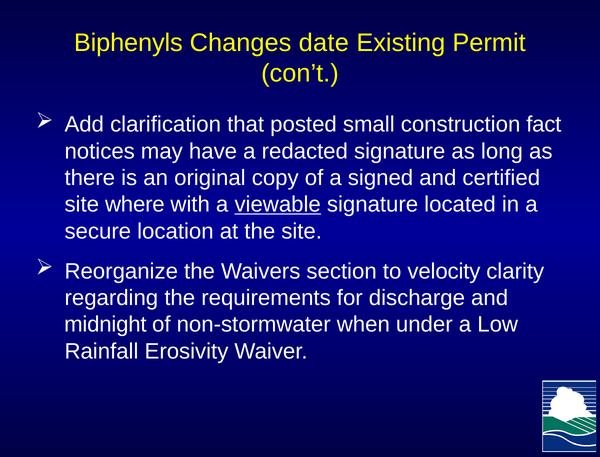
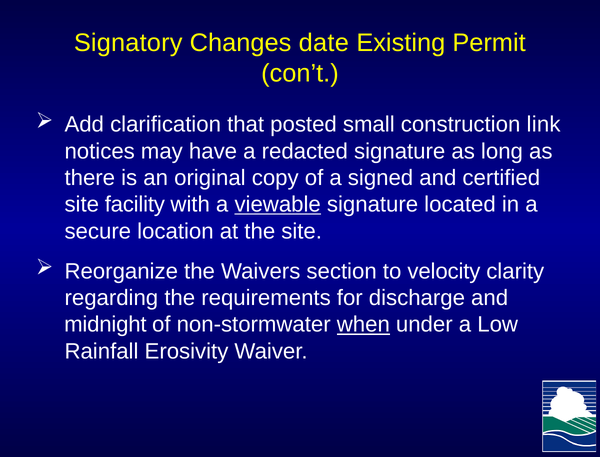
Biphenyls: Biphenyls -> Signatory
fact: fact -> link
where: where -> facility
when underline: none -> present
